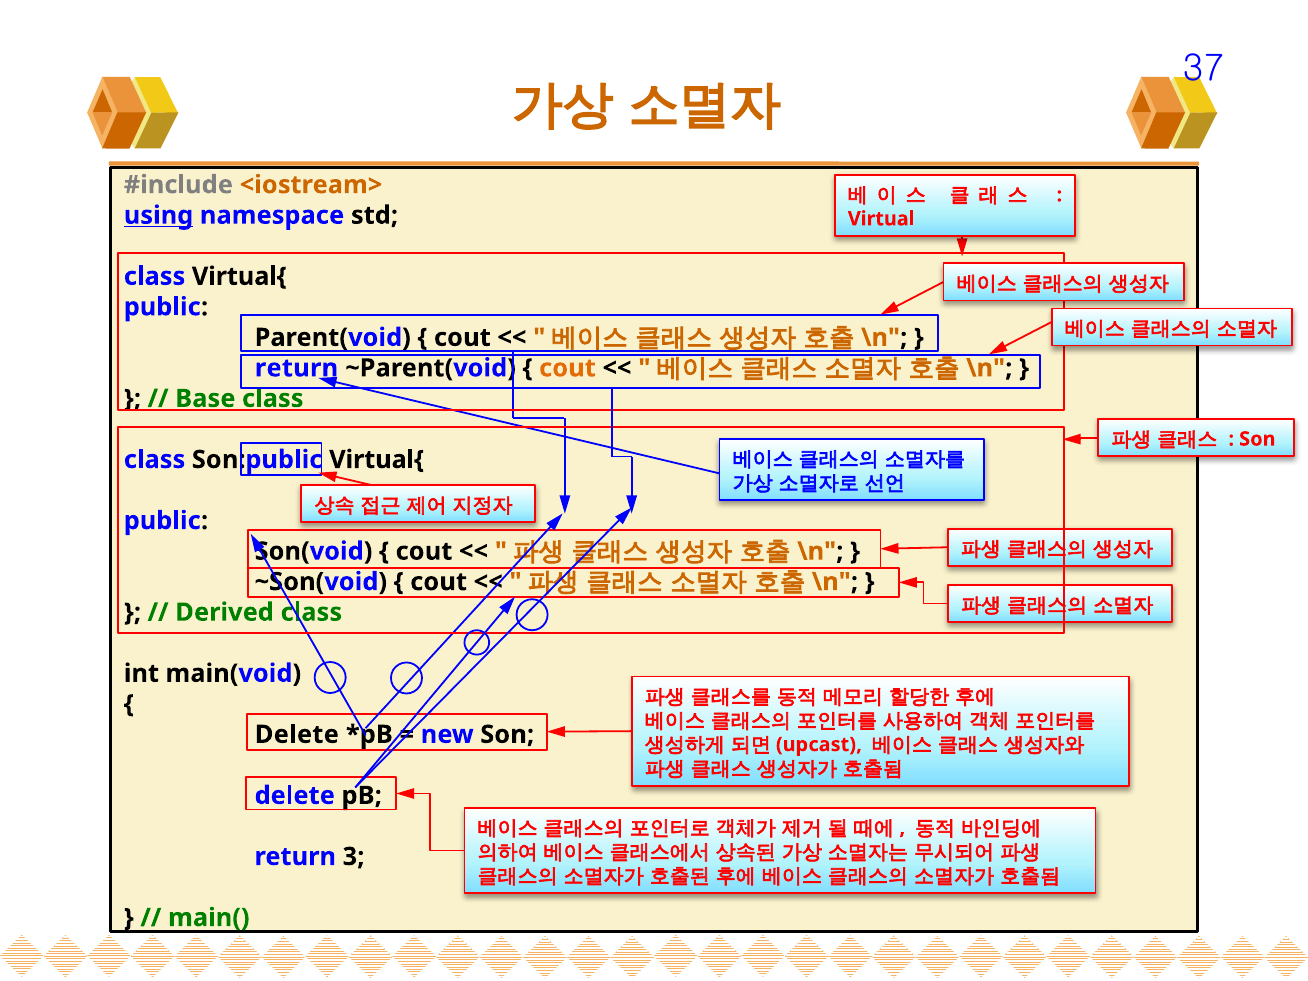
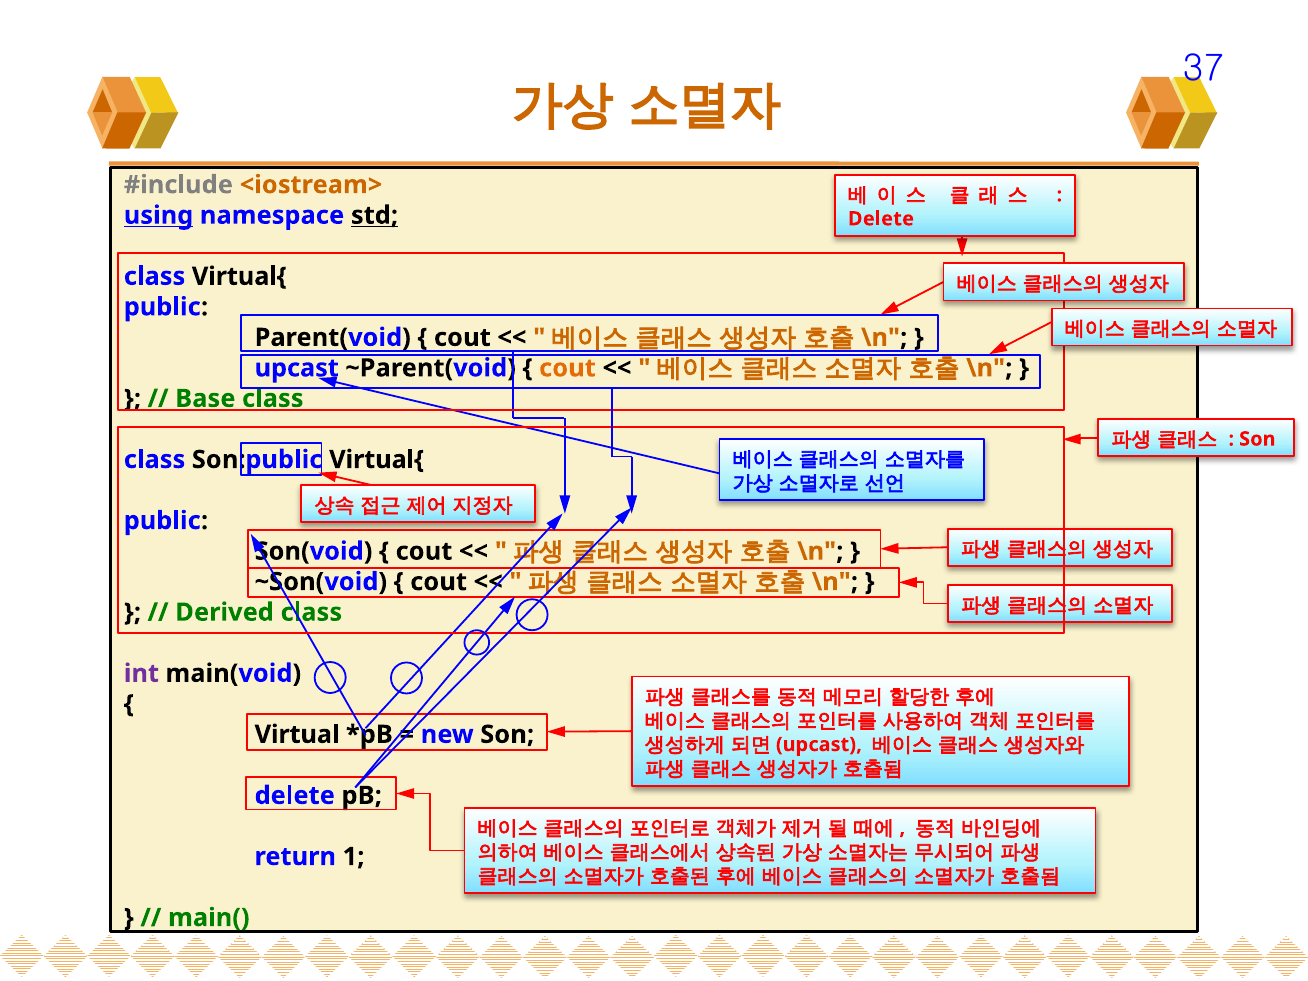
std underline: none -> present
Virtual at (881, 219): Virtual -> Delete
return at (296, 368): return -> upcast
int colour: black -> purple
Delete at (297, 734): Delete -> Virtual
3: 3 -> 1
